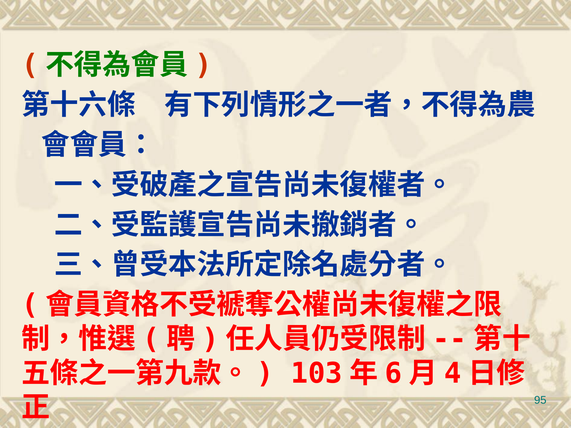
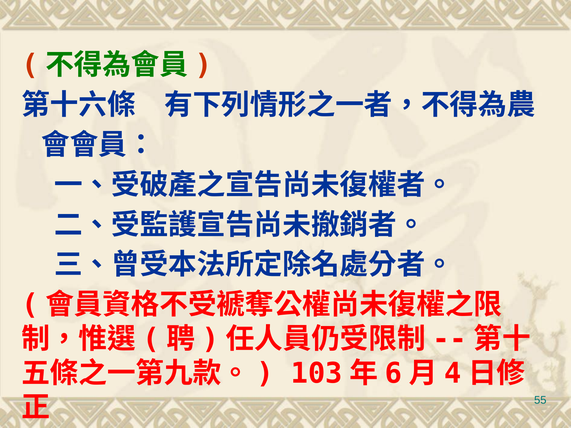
95: 95 -> 55
